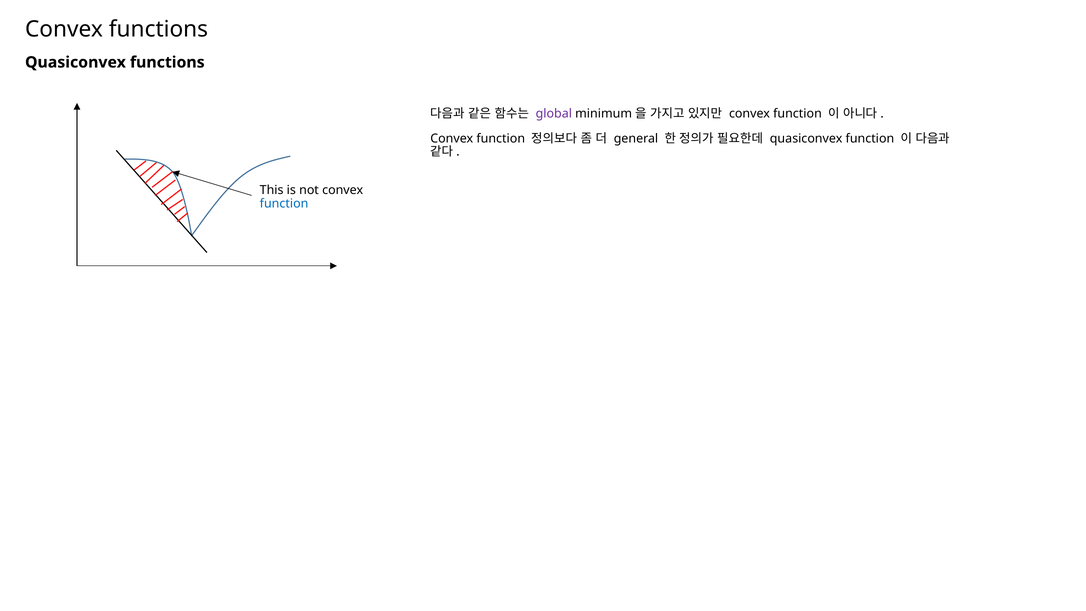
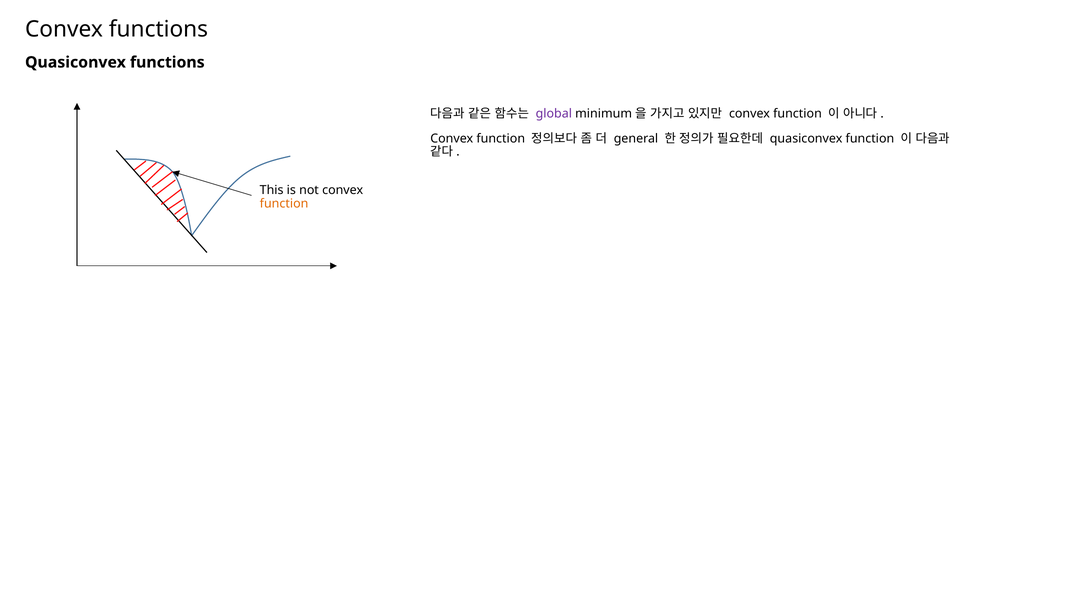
function at (284, 204) colour: blue -> orange
